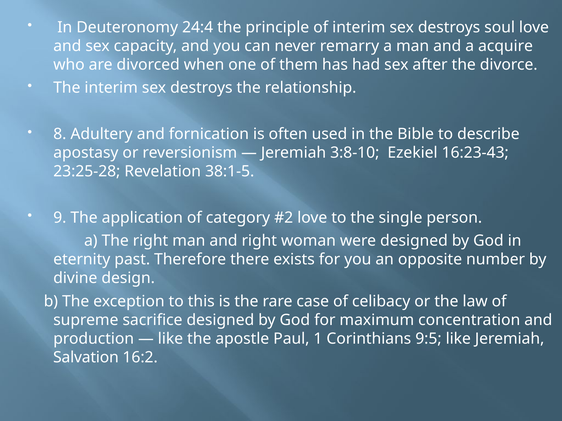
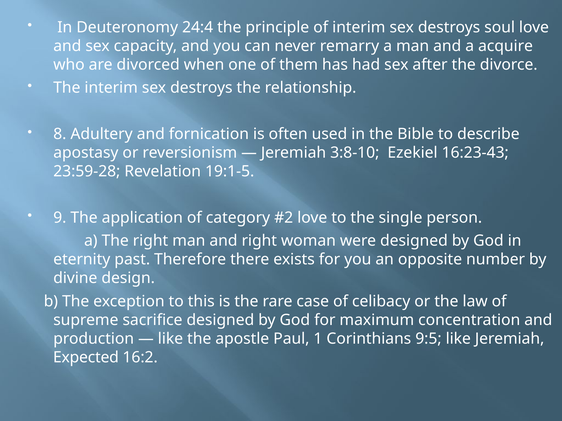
23:25-28: 23:25-28 -> 23:59-28
38:1-5: 38:1-5 -> 19:1-5
Salvation: Salvation -> Expected
